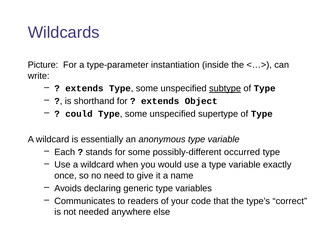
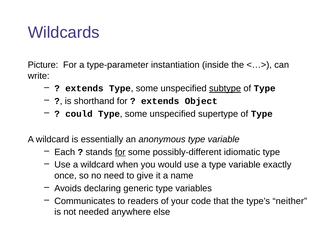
for at (120, 152) underline: none -> present
occurred: occurred -> idiomatic
correct: correct -> neither
